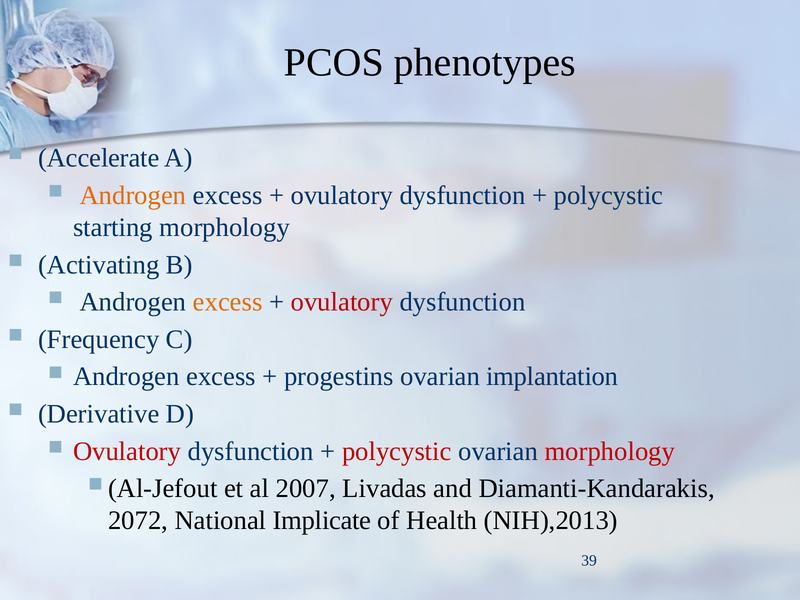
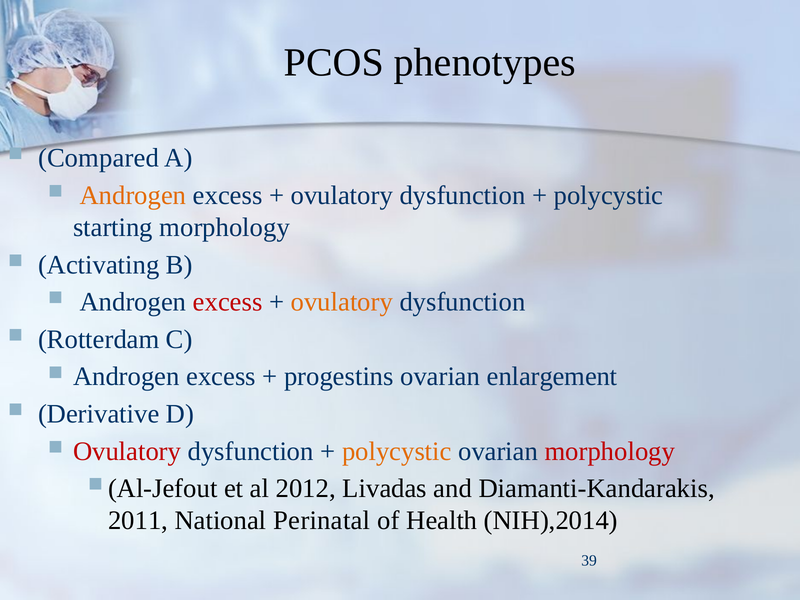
Accelerate: Accelerate -> Compared
excess at (228, 302) colour: orange -> red
ovulatory at (342, 302) colour: red -> orange
Frequency: Frequency -> Rotterdam
implantation: implantation -> enlargement
polycystic at (397, 451) colour: red -> orange
2007: 2007 -> 2012
2072: 2072 -> 2011
Implicate: Implicate -> Perinatal
NIH),2013: NIH),2013 -> NIH),2014
